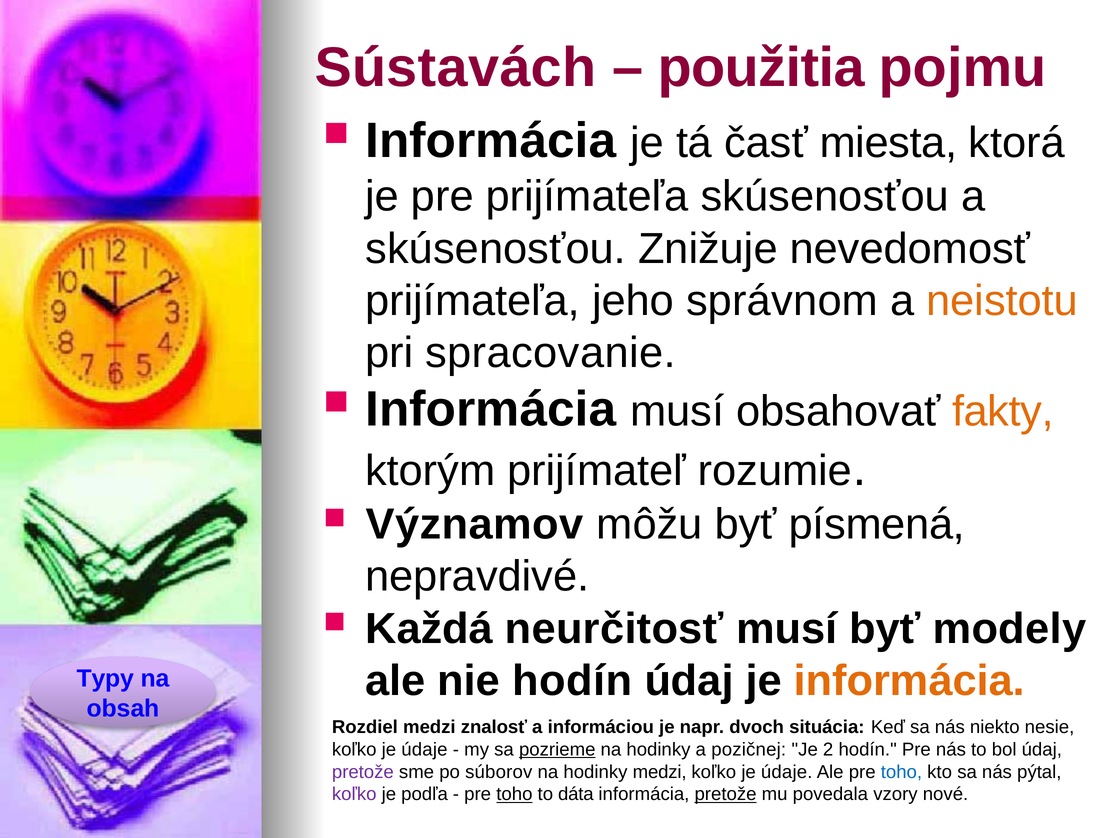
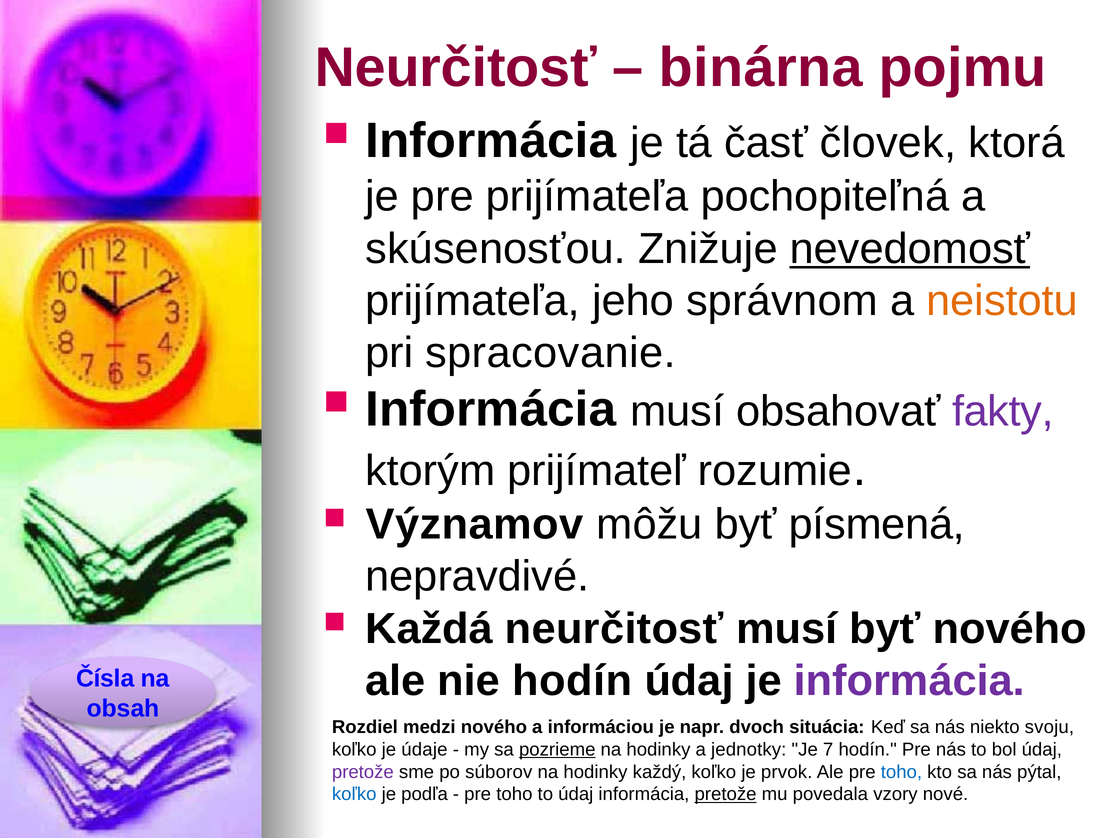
Sústavách at (455, 68): Sústavách -> Neurčitosť
použitia: použitia -> binárna
miesta: miesta -> človek
prijímateľa skúsenosťou: skúsenosťou -> pochopiteľná
nevedomosť underline: none -> present
fakty colour: orange -> purple
byť modely: modely -> nového
informácia at (909, 681) colour: orange -> purple
Typy: Typy -> Čísla
medzi znalosť: znalosť -> nového
nesie: nesie -> svoju
pozičnej: pozičnej -> jednotky
2: 2 -> 7
hodinky medzi: medzi -> každý
údaje at (787, 772): údaje -> prvok
koľko at (354, 794) colour: purple -> blue
toho at (514, 794) underline: present -> none
to dáta: dáta -> údaj
